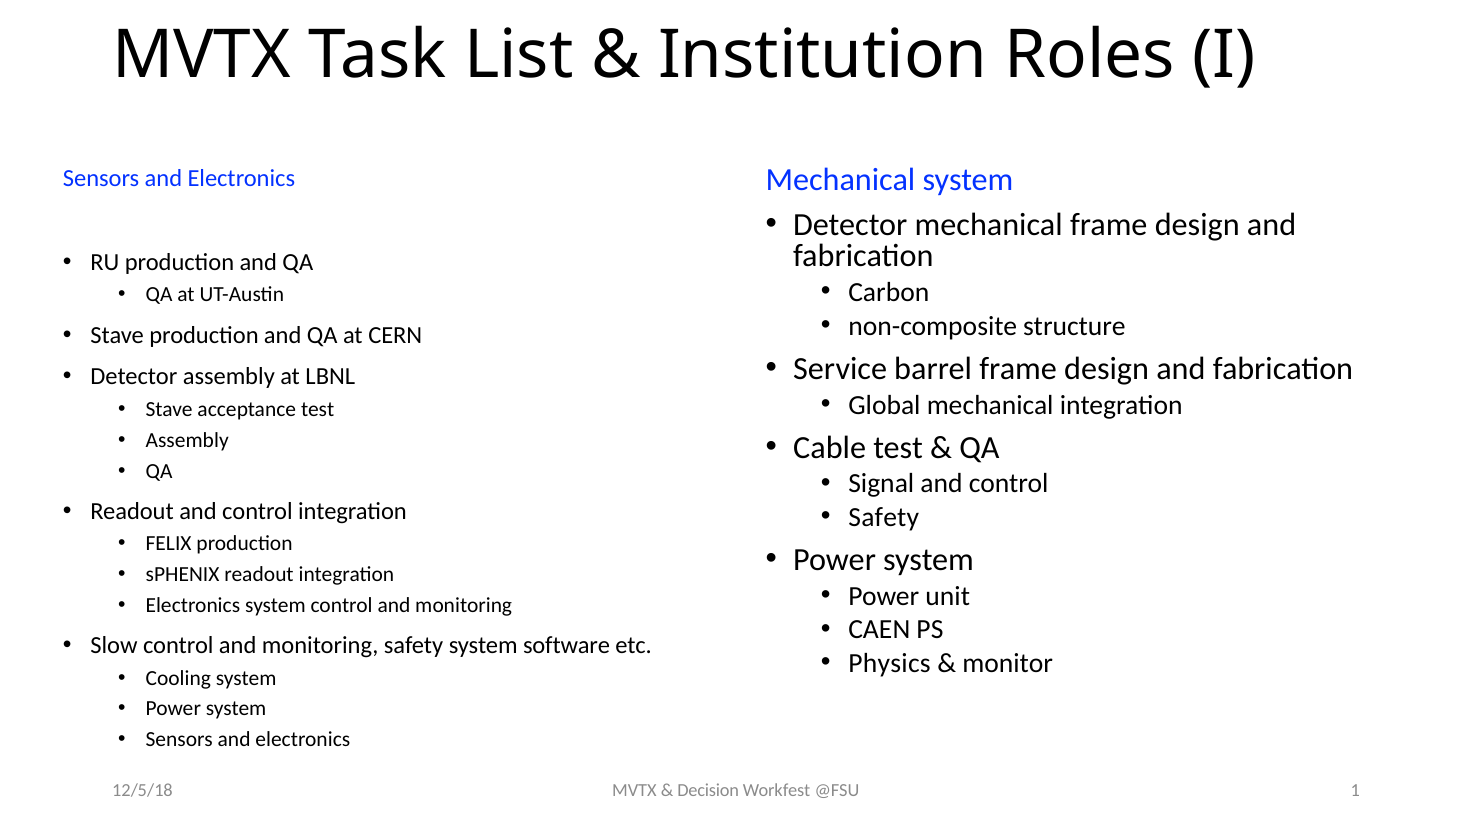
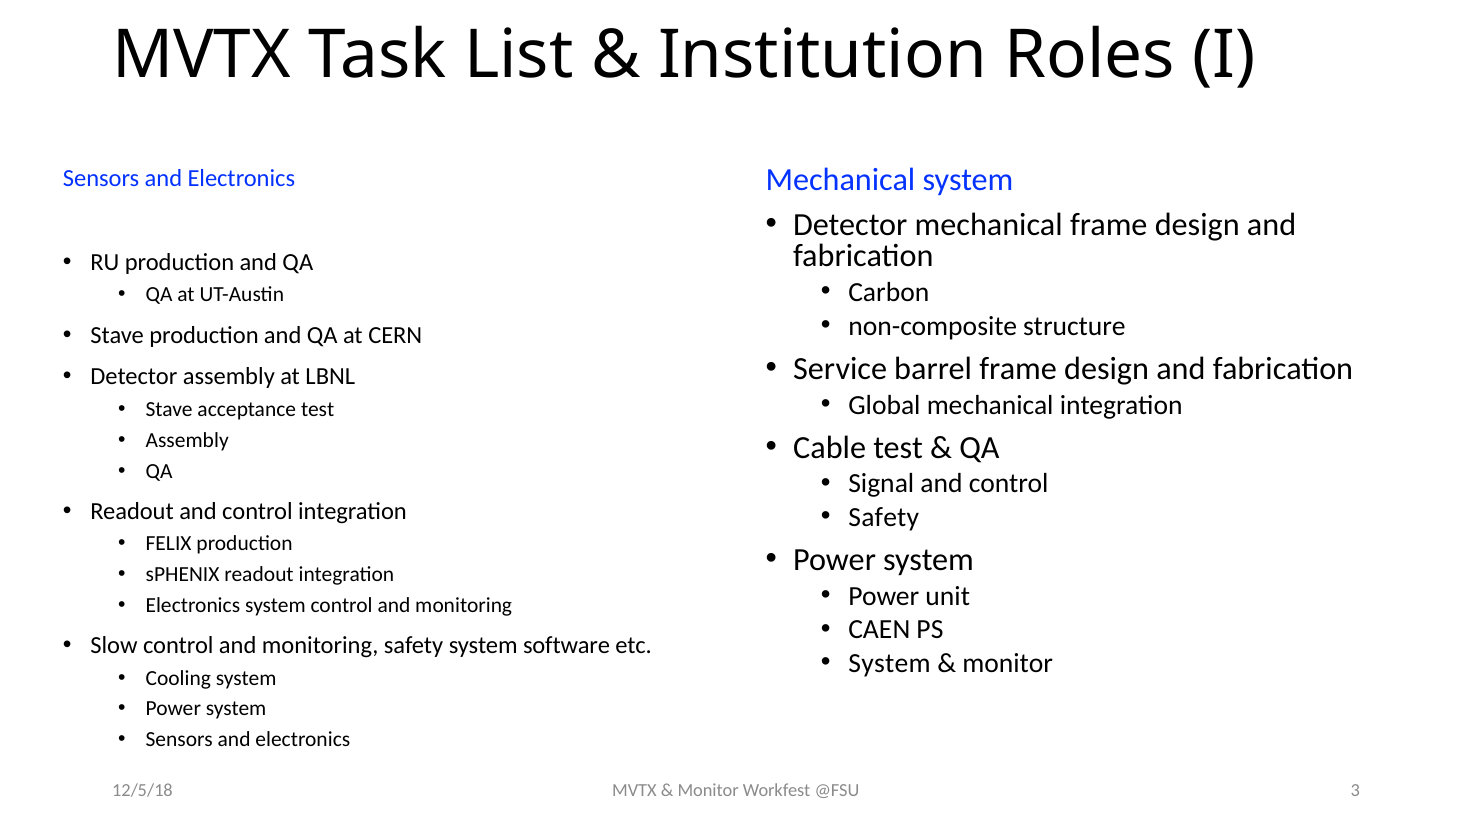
Physics at (890, 663): Physics -> System
Decision at (708, 791): Decision -> Monitor
1: 1 -> 3
